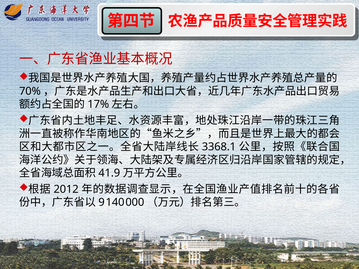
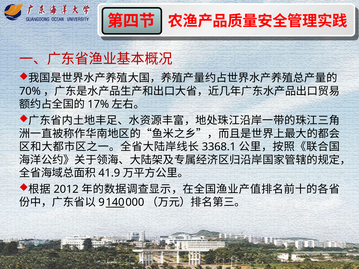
140 underline: none -> present
